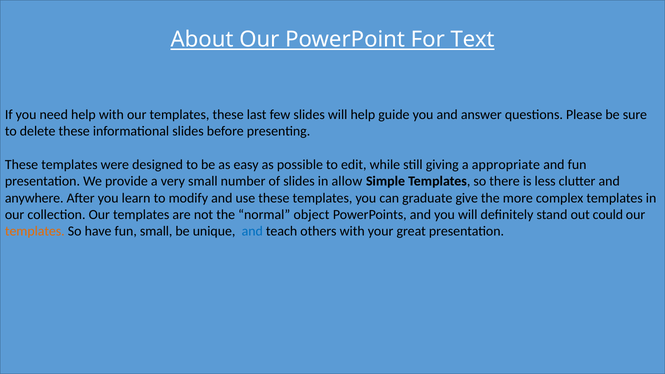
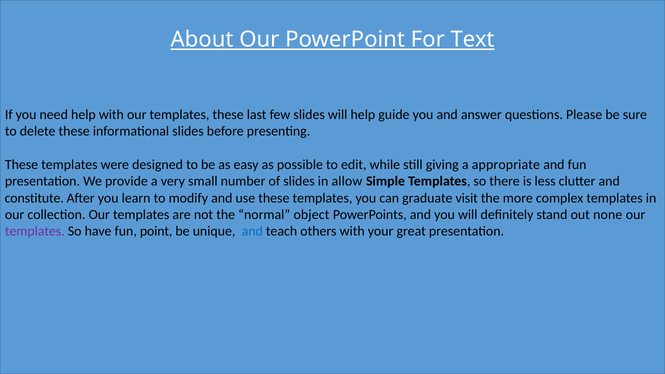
anywhere: anywhere -> constitute
give: give -> visit
could: could -> none
templates at (35, 231) colour: orange -> purple
fun small: small -> point
